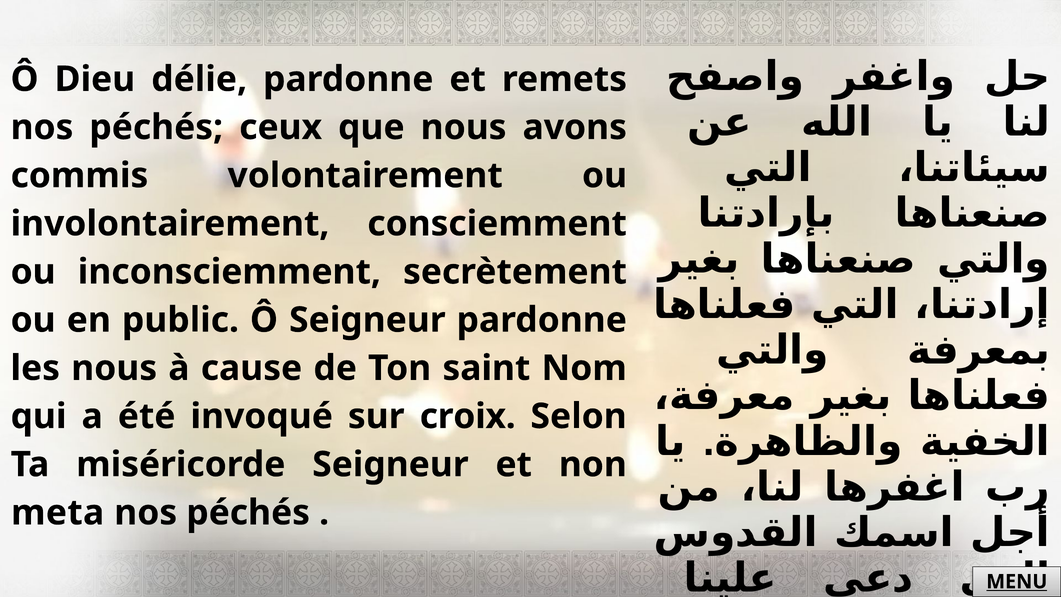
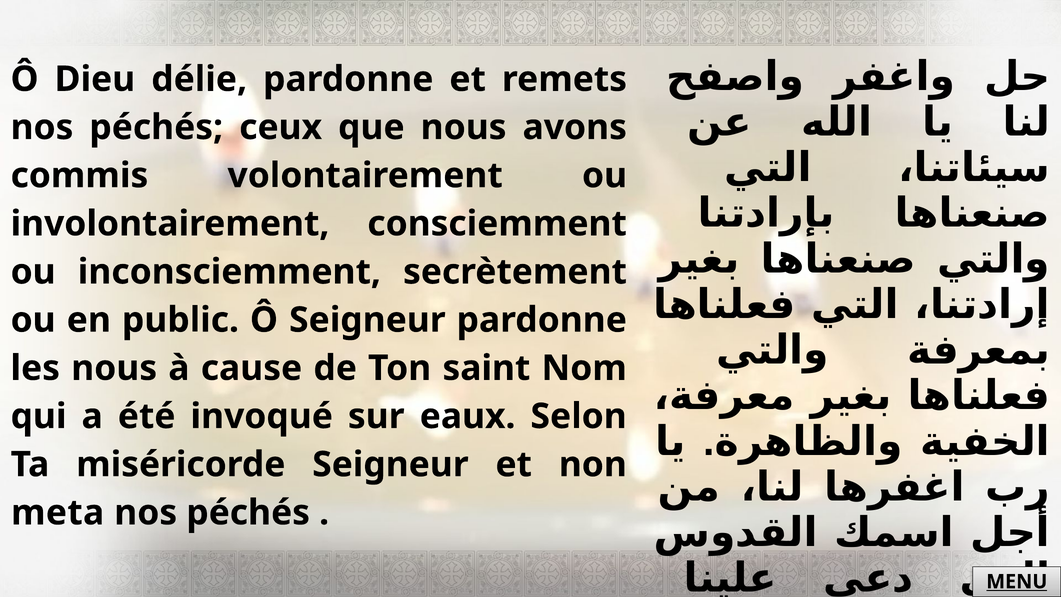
croix: croix -> eaux
